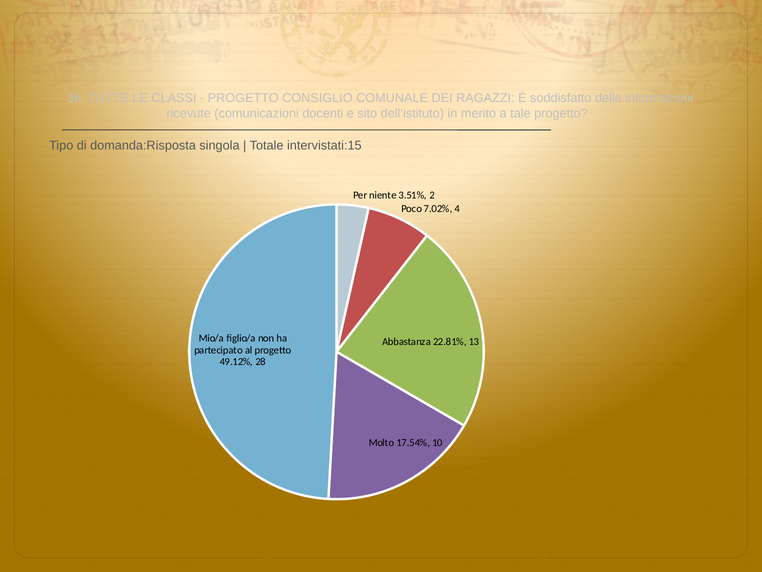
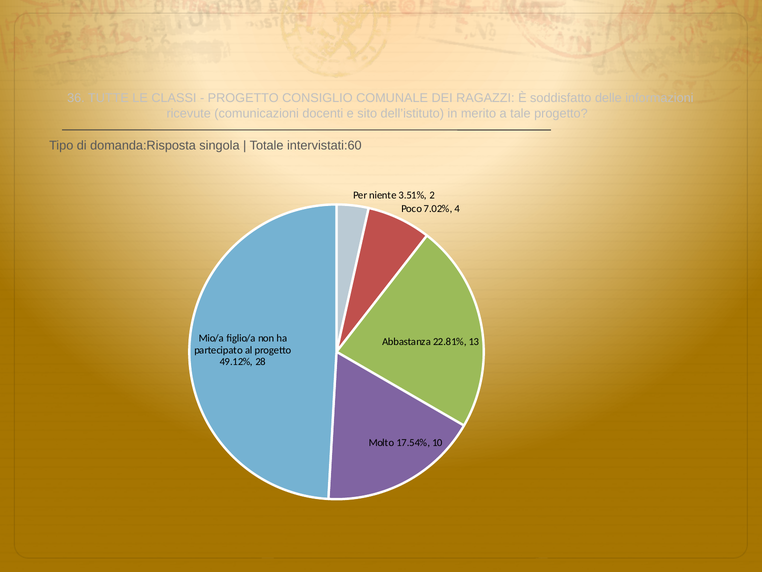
intervistati:15: intervistati:15 -> intervistati:60
